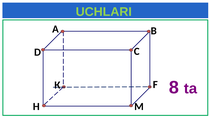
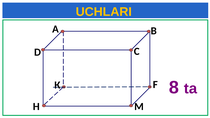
UCHLARI colour: light green -> yellow
